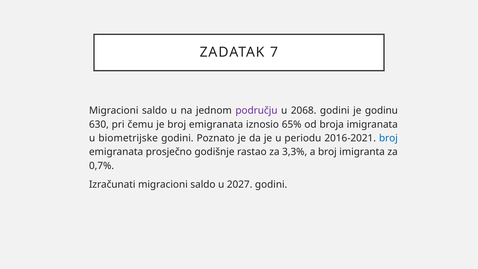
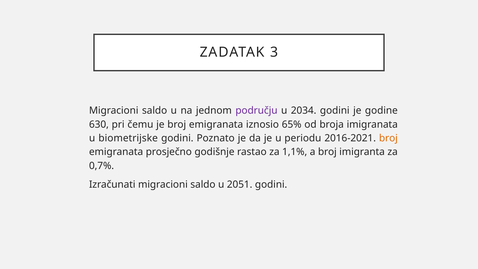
7: 7 -> 3
2068: 2068 -> 2034
godinu: godinu -> godine
broj at (388, 138) colour: blue -> orange
3,3%: 3,3% -> 1,1%
2027: 2027 -> 2051
